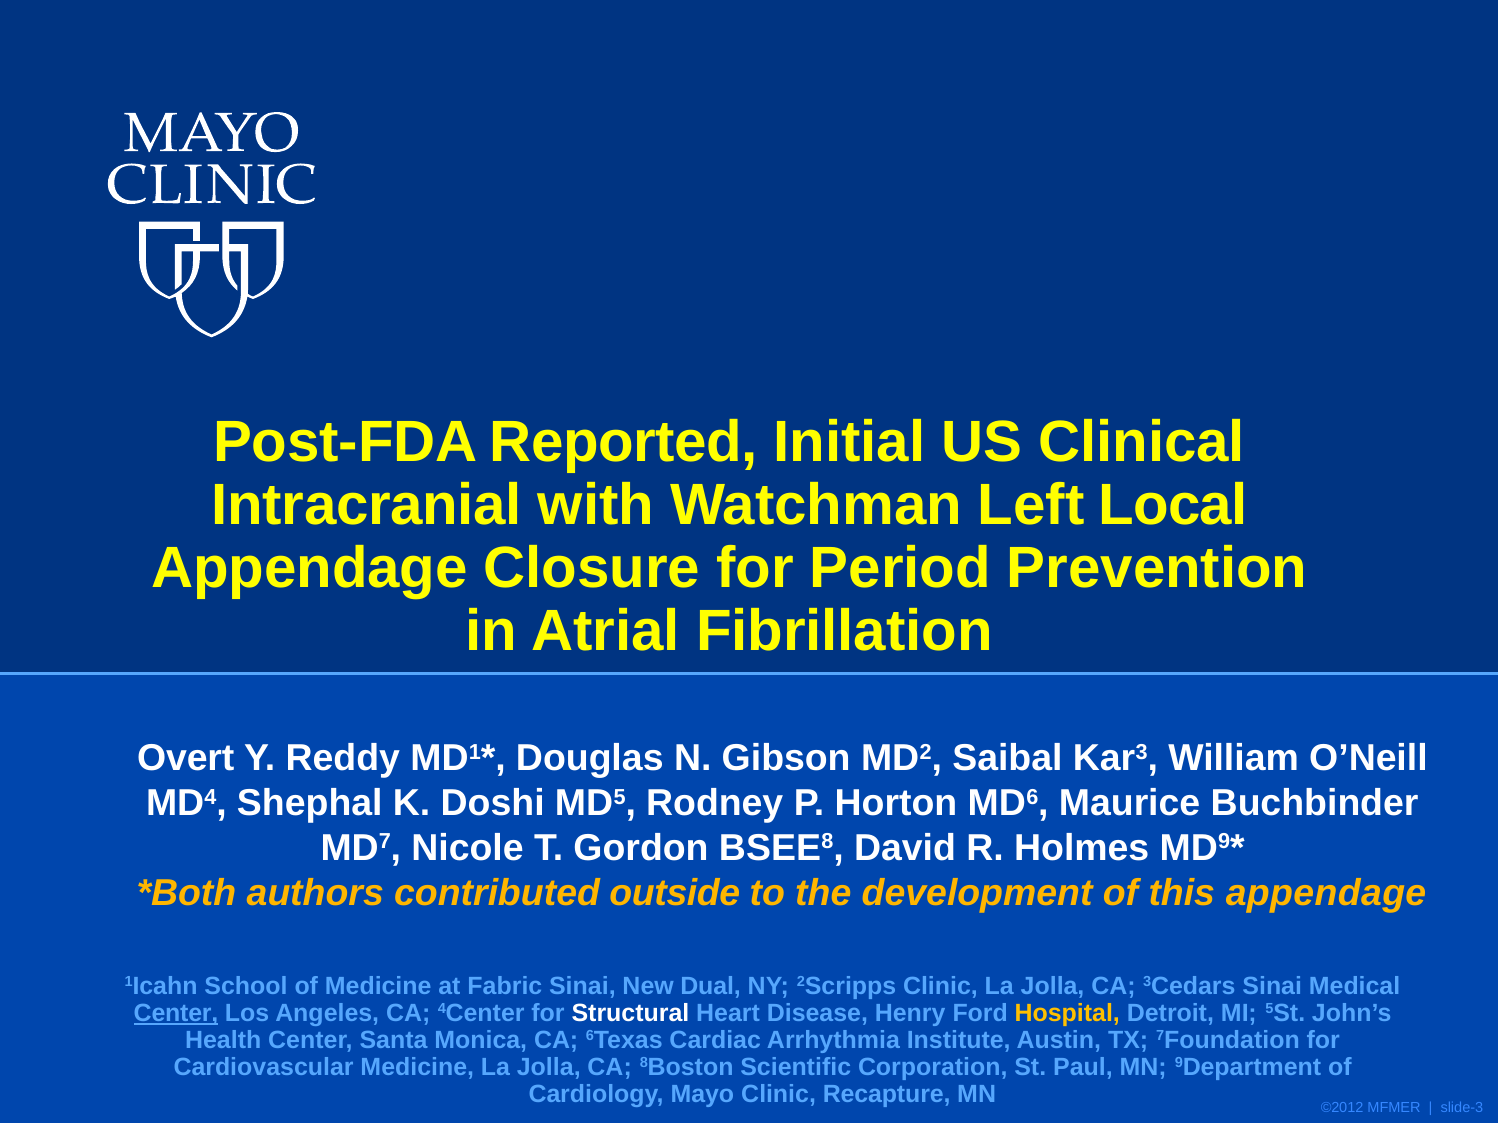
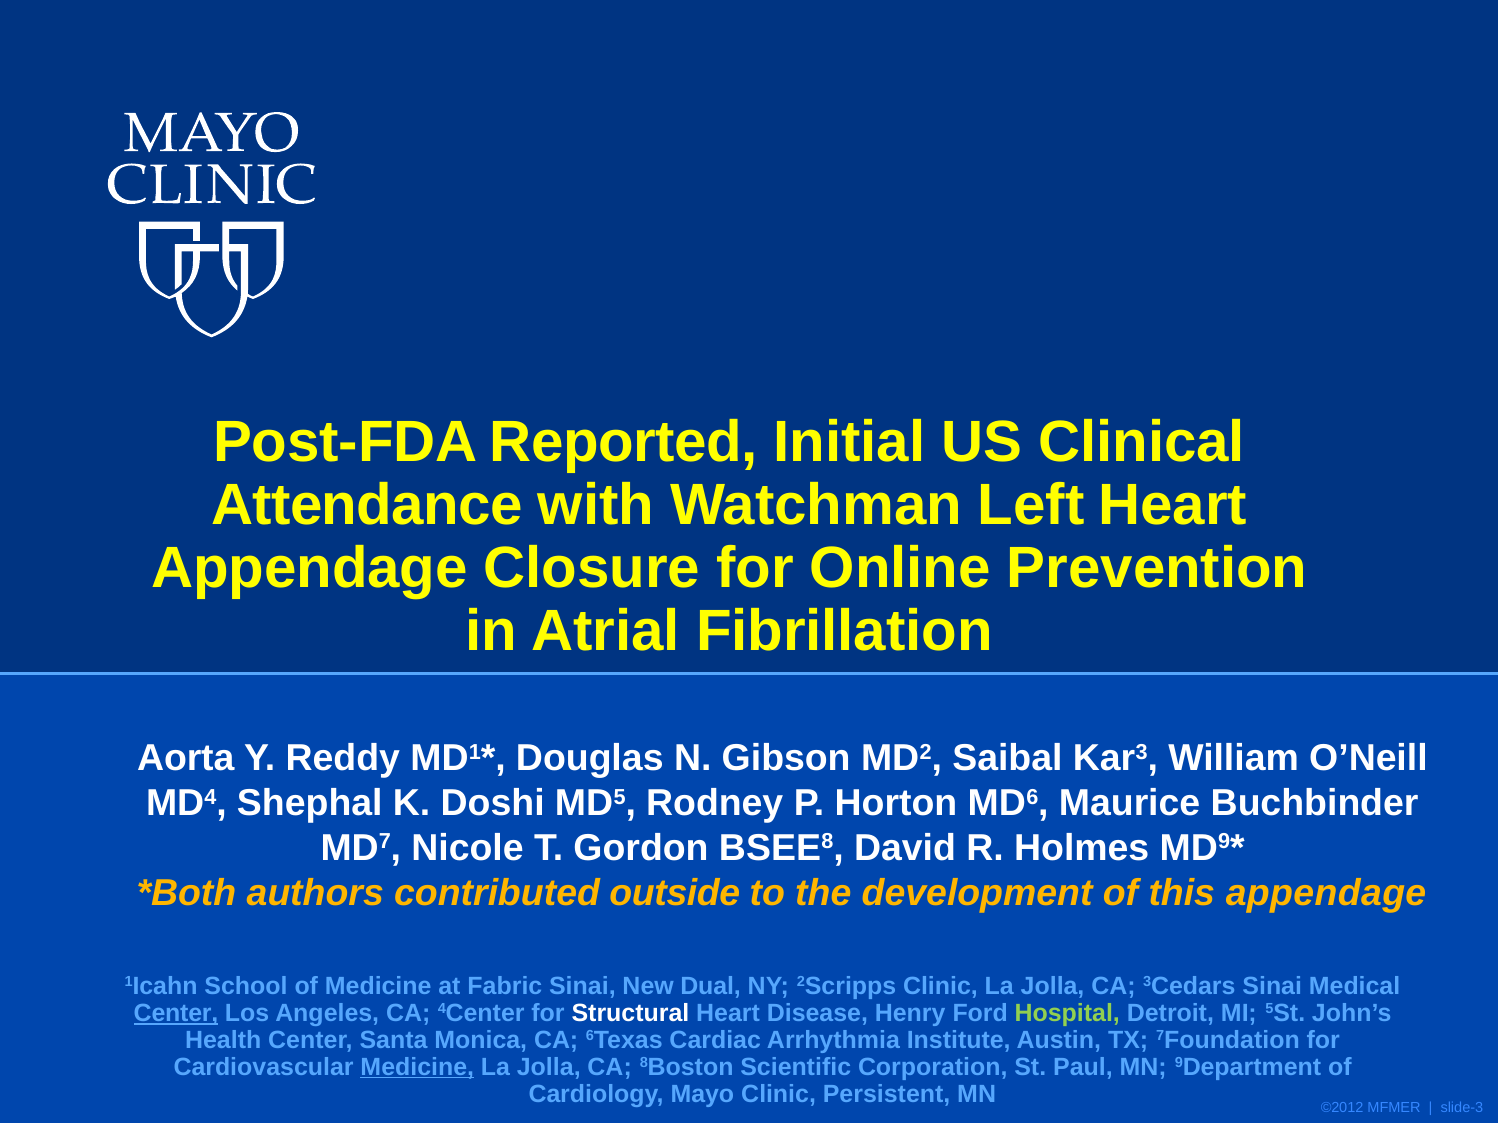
Intracranial: Intracranial -> Attendance
Left Local: Local -> Heart
Period: Period -> Online
Overt: Overt -> Aorta
Hospital colour: yellow -> light green
Medicine at (417, 1067) underline: none -> present
Recapture: Recapture -> Persistent
